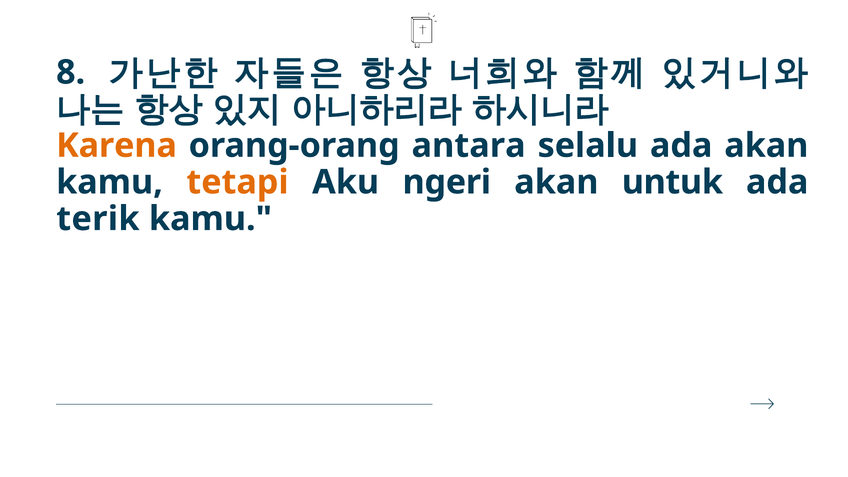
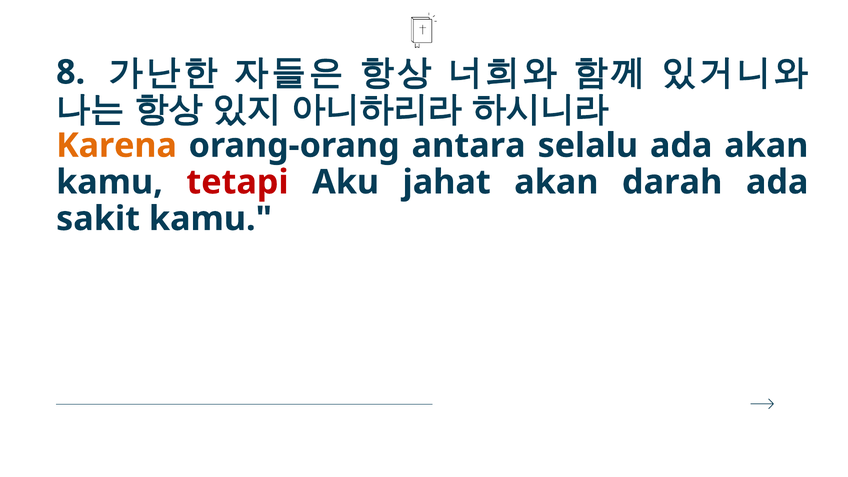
tetapi colour: orange -> red
ngeri: ngeri -> jahat
untuk: untuk -> darah
terik: terik -> sakit
